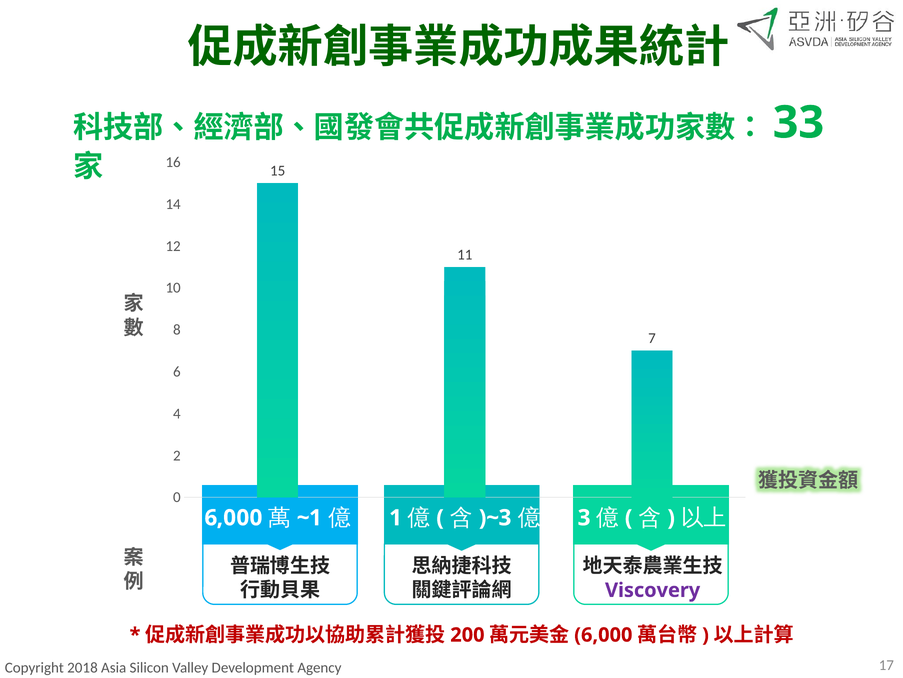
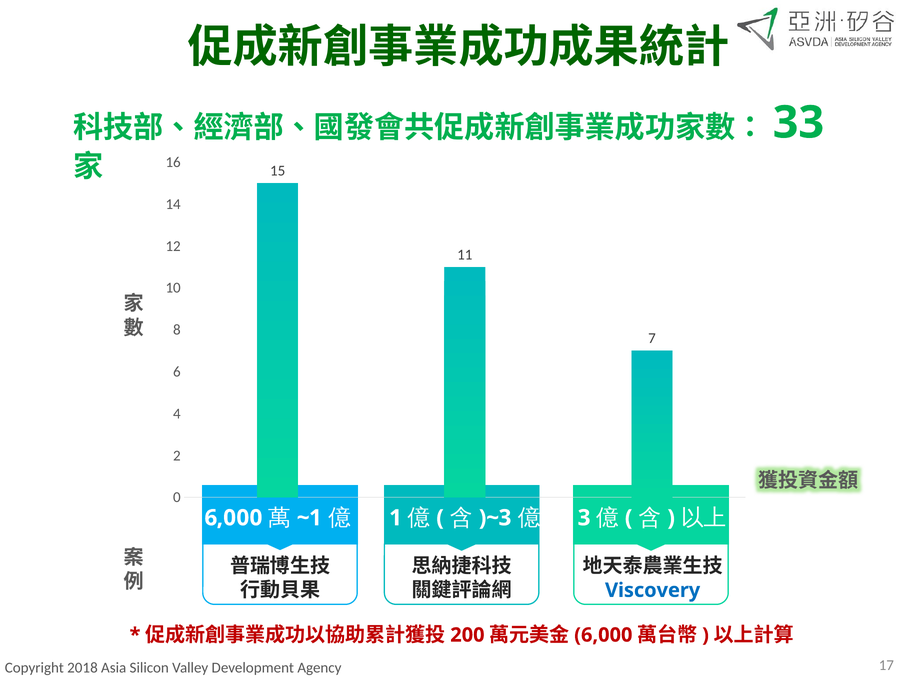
Viscovery colour: purple -> blue
